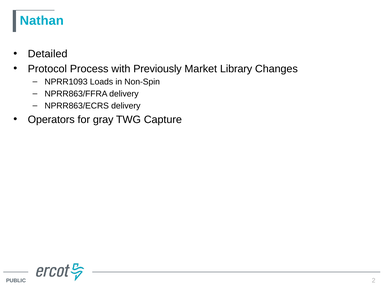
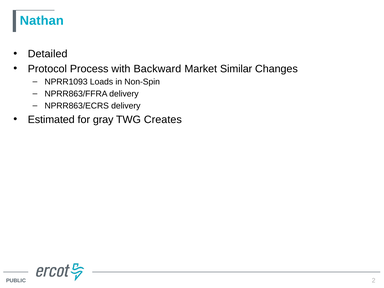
Previously: Previously -> Backward
Library: Library -> Similar
Operators: Operators -> Estimated
Capture: Capture -> Creates
